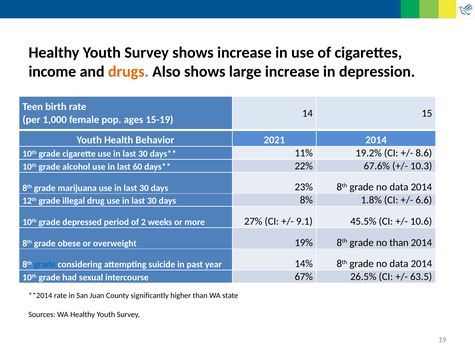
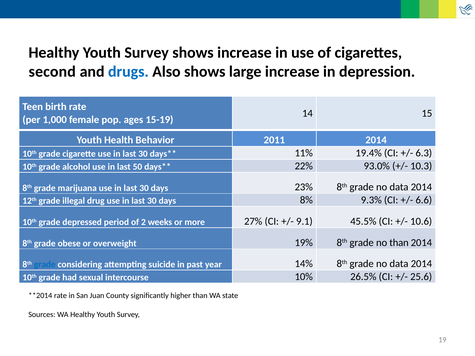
income: income -> second
drugs colour: orange -> blue
2021: 2021 -> 2011
19.2%: 19.2% -> 19.4%
8.6: 8.6 -> 6.3
60: 60 -> 50
67.6%: 67.6% -> 93.0%
1.8%: 1.8% -> 9.3%
67%: 67% -> 10%
63.5: 63.5 -> 25.6
